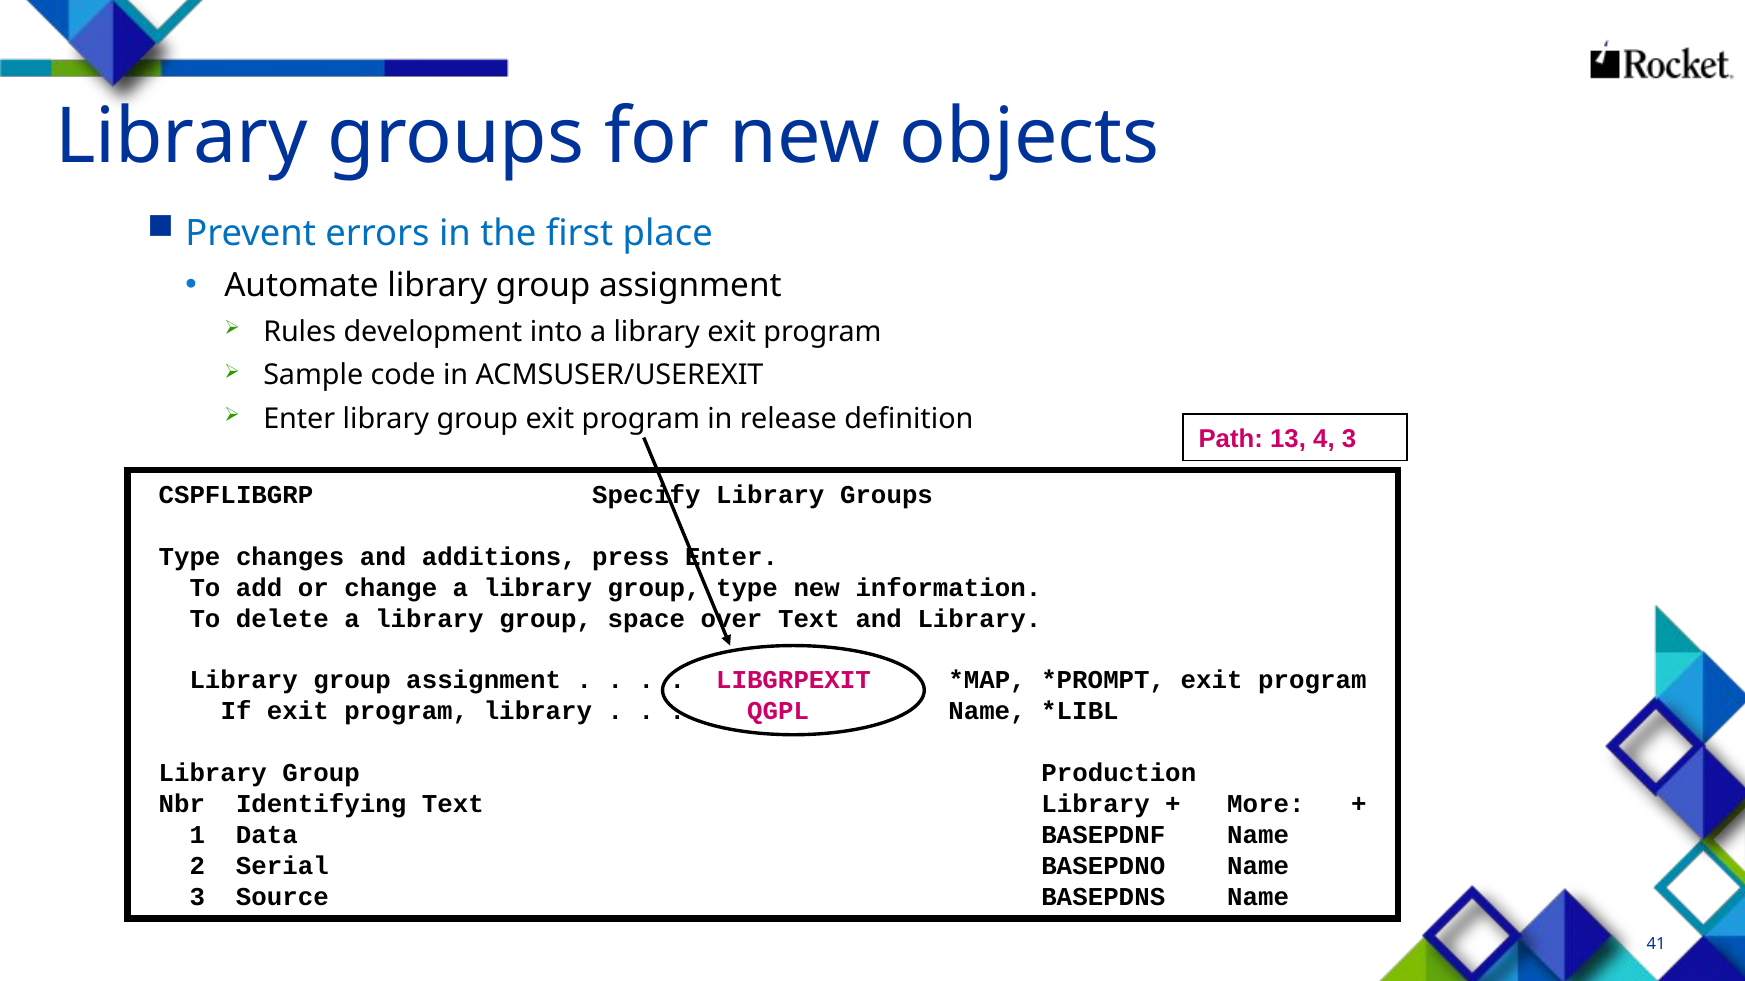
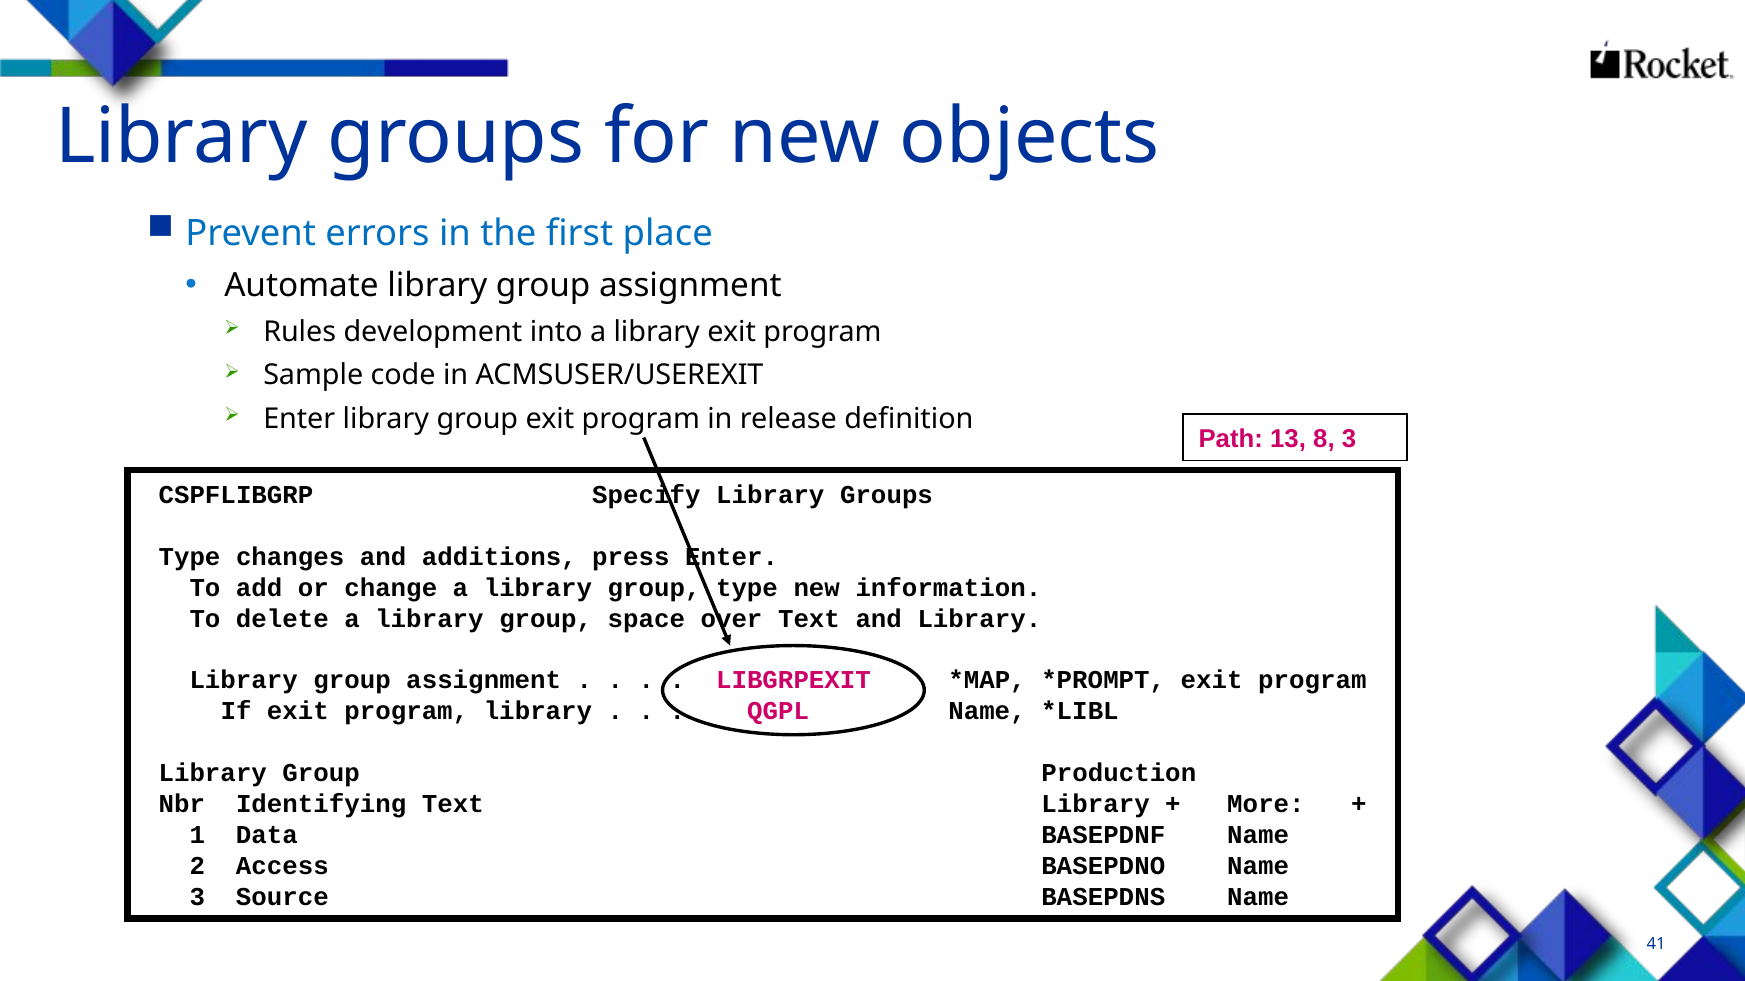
4: 4 -> 8
Serial: Serial -> Access
